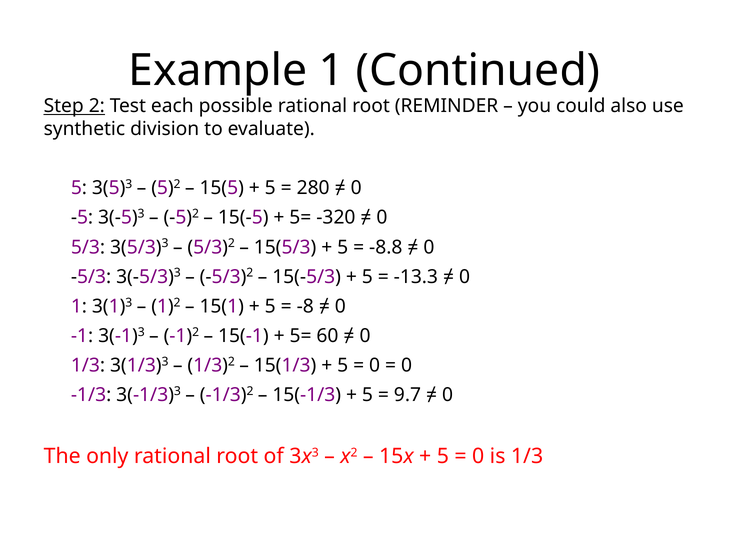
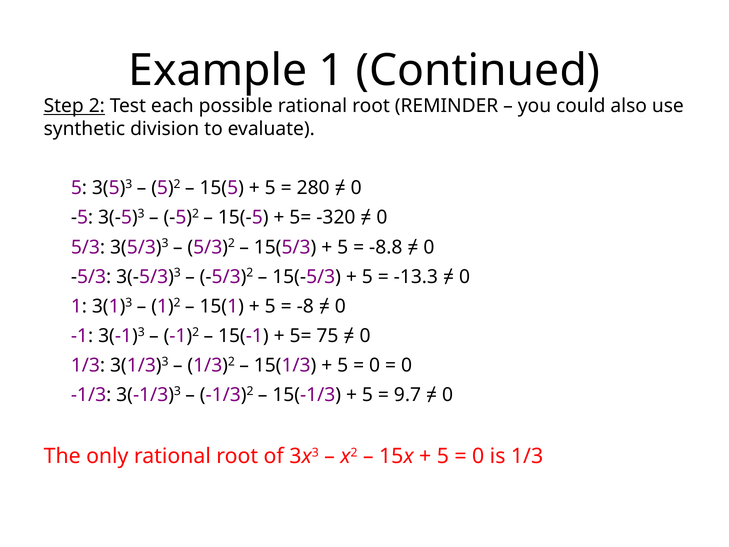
60: 60 -> 75
